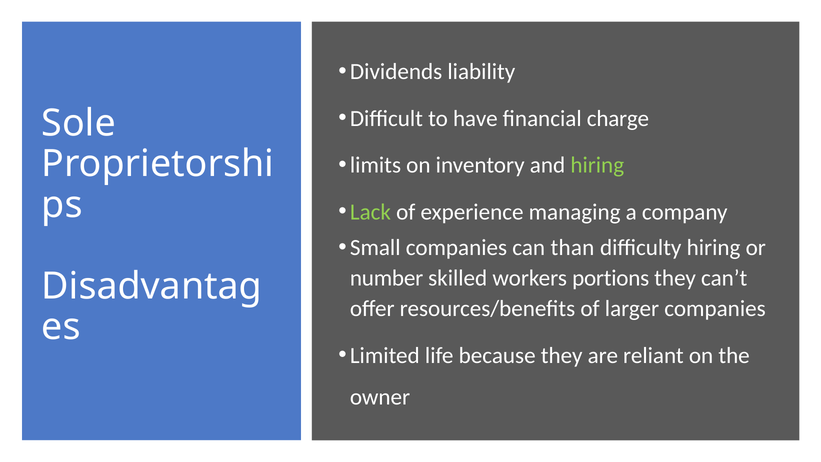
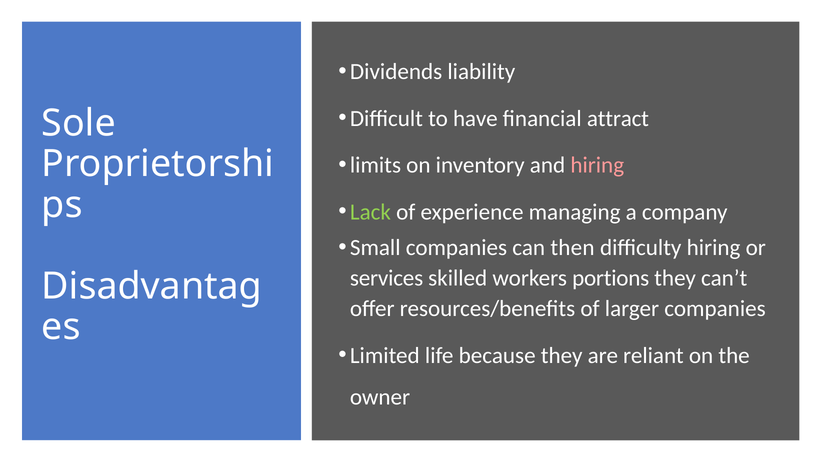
charge: charge -> attract
hiring at (597, 165) colour: light green -> pink
than: than -> then
number: number -> services
